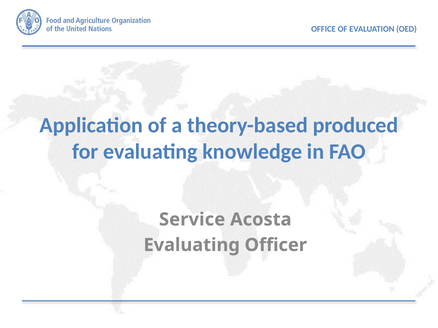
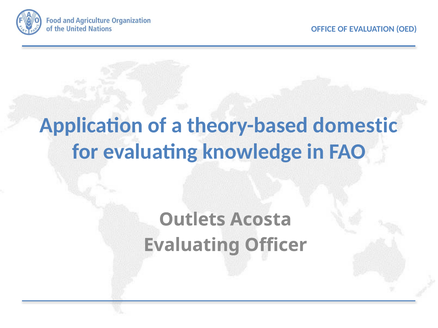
produced: produced -> domestic
Service: Service -> Outlets
